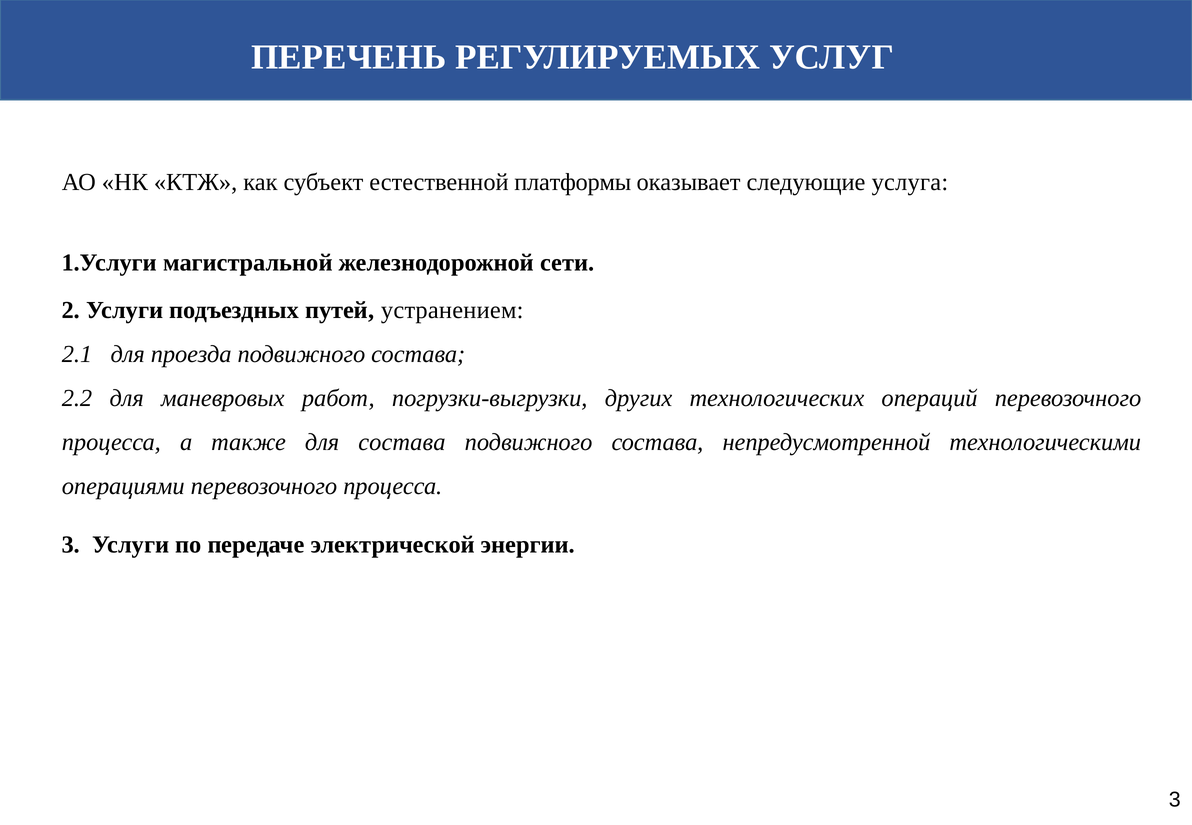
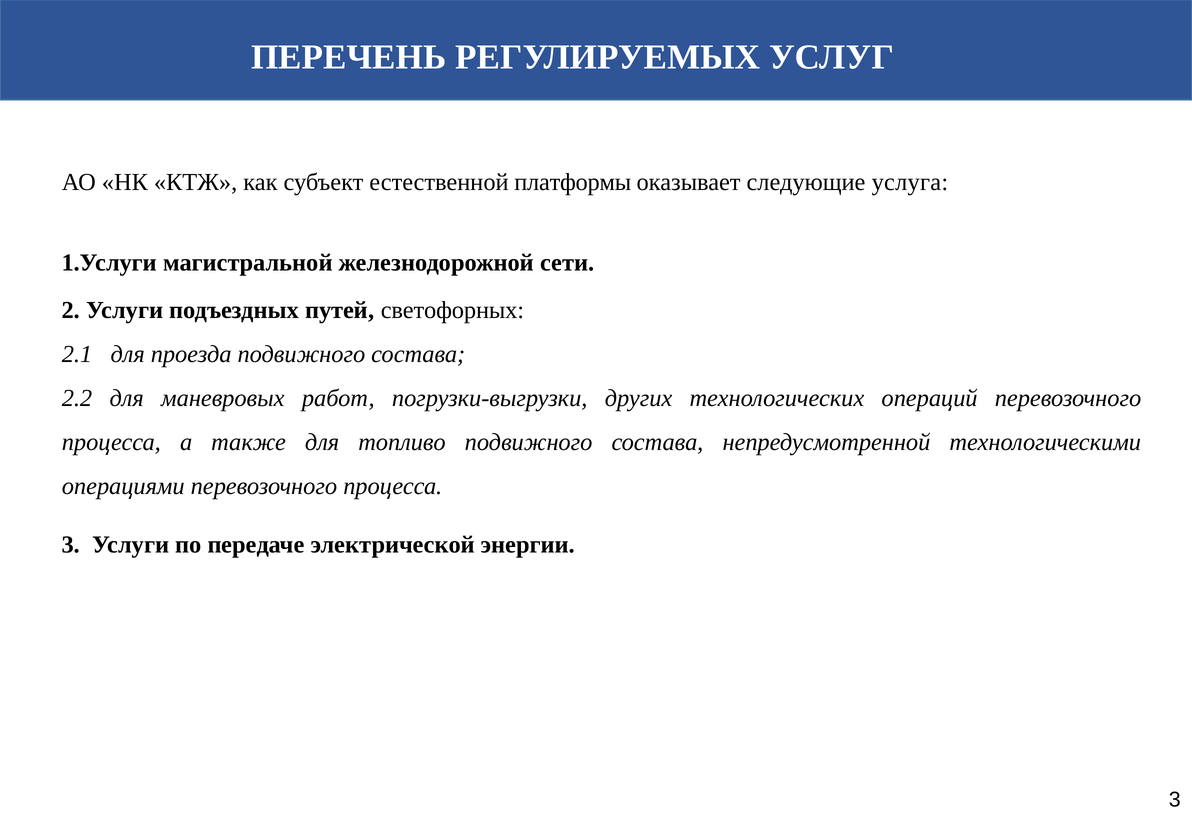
устранением: устранением -> светофорных
для состава: состава -> топливо
